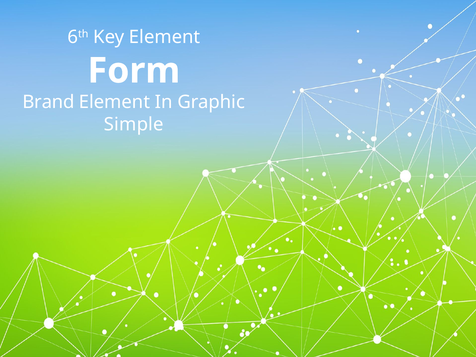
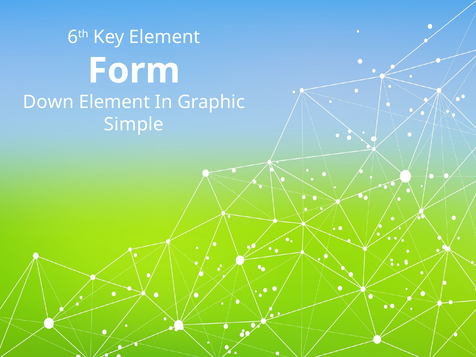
Brand: Brand -> Down
